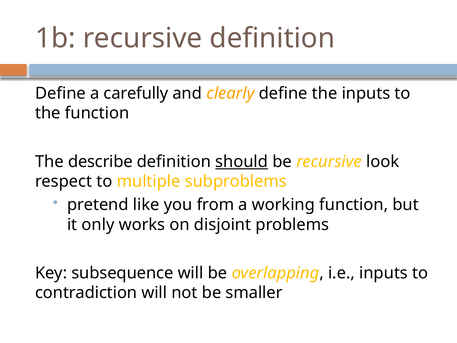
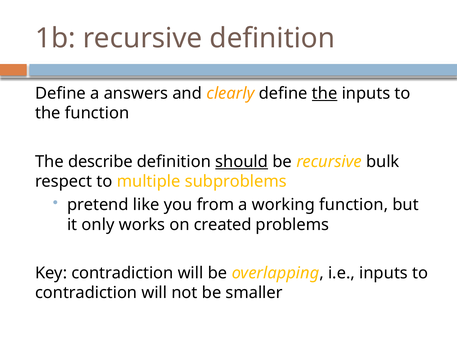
carefully: carefully -> answers
the at (325, 93) underline: none -> present
look: look -> bulk
disjoint: disjoint -> created
Key subsequence: subsequence -> contradiction
